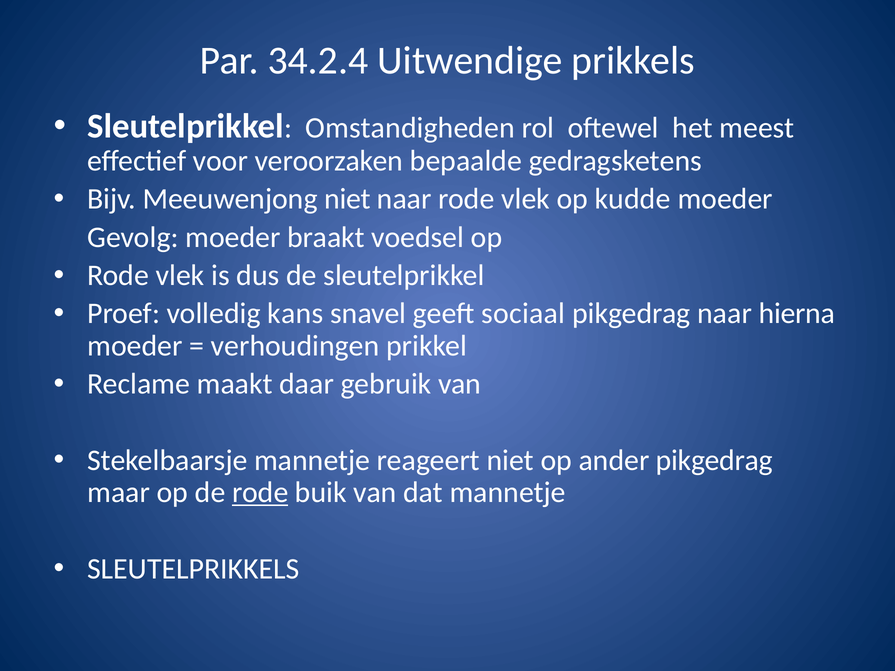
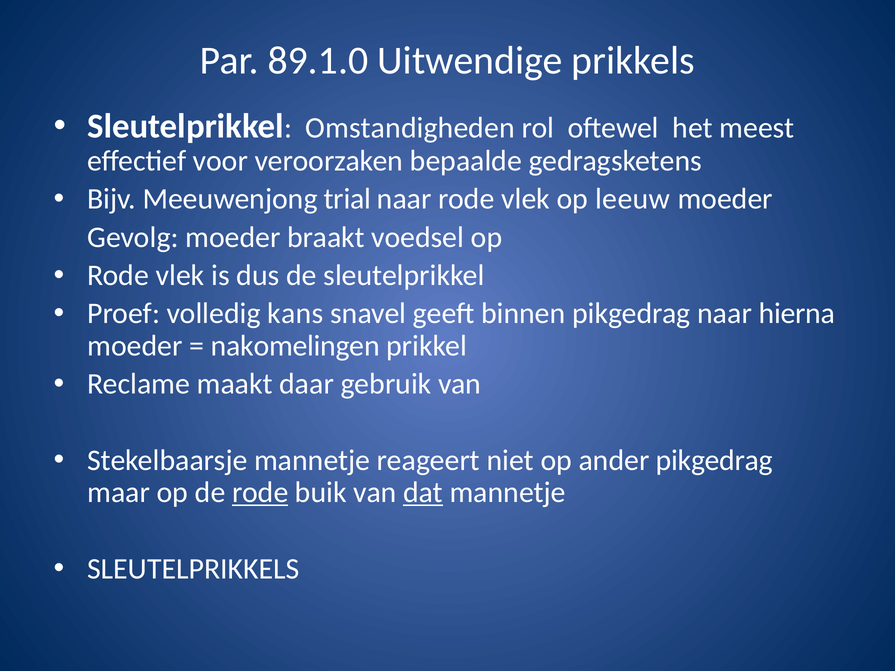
34.2.4: 34.2.4 -> 89.1.0
Meeuwenjong niet: niet -> trial
kudde: kudde -> leeuw
sociaal: sociaal -> binnen
verhoudingen: verhoudingen -> nakomelingen
dat underline: none -> present
